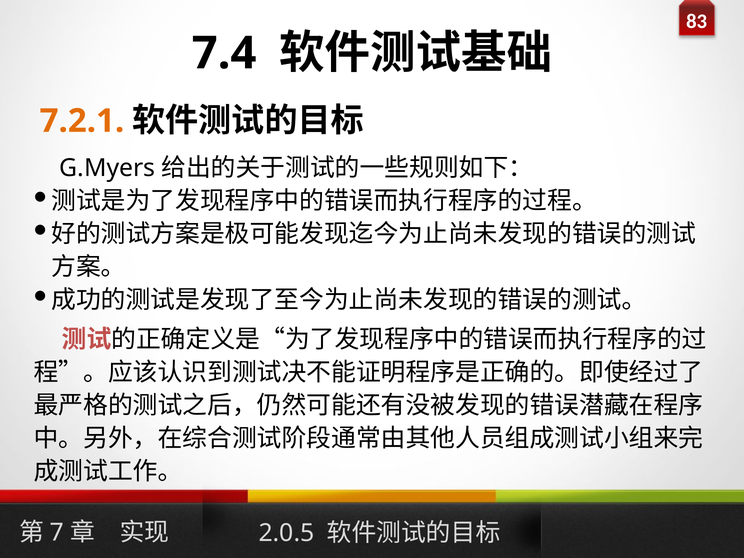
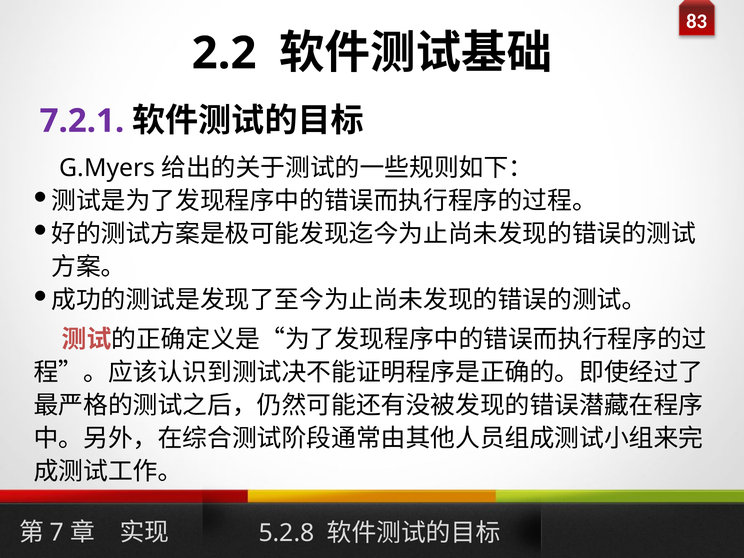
7.4: 7.4 -> 2.2
7.2.1 colour: orange -> purple
2.0.5: 2.0.5 -> 5.2.8
